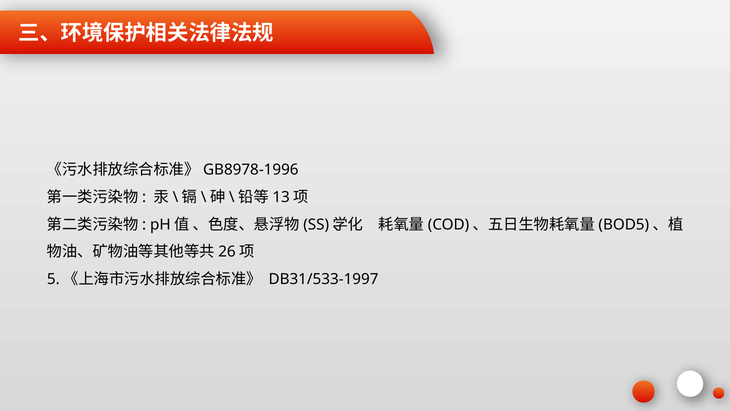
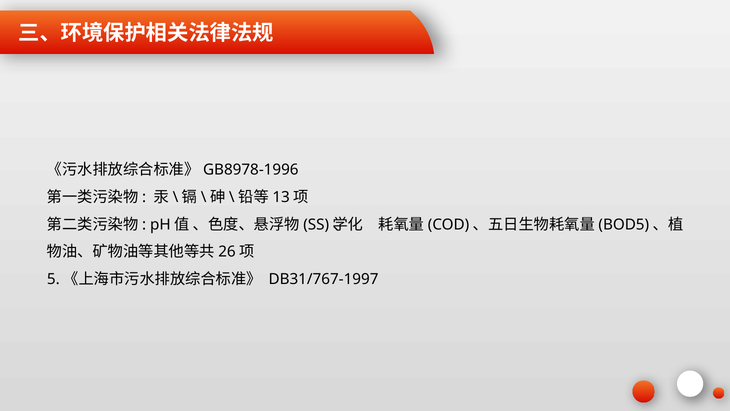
DB31/533-1997: DB31/533-1997 -> DB31/767-1997
